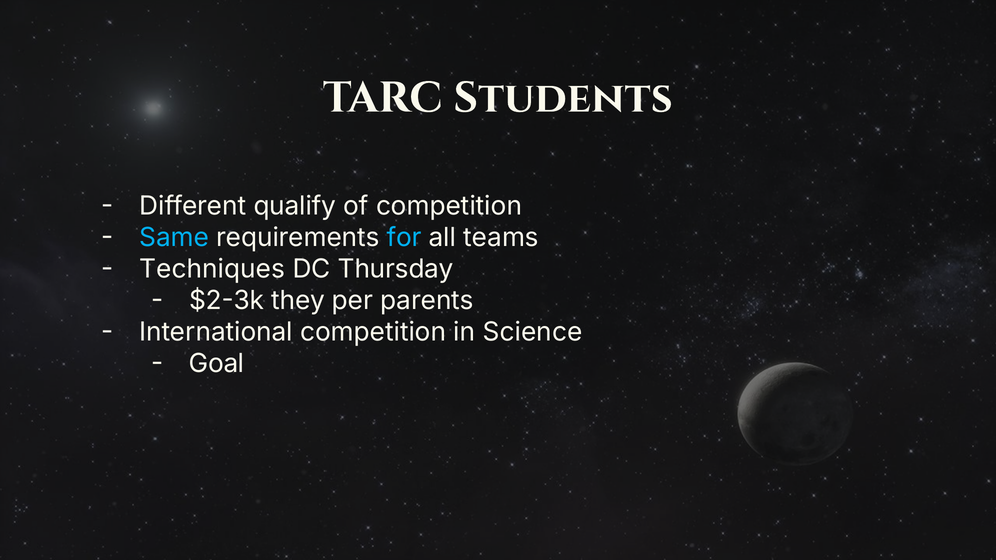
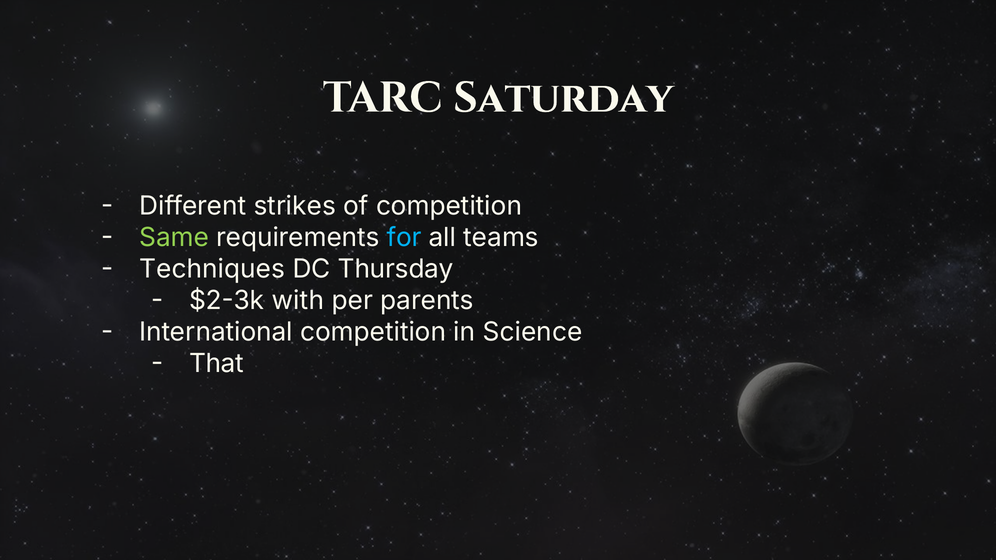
Students: Students -> Saturday
qualify: qualify -> strikes
Same colour: light blue -> light green
they: they -> with
Goal: Goal -> That
